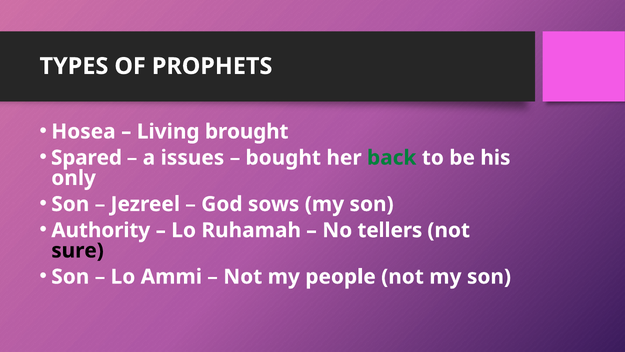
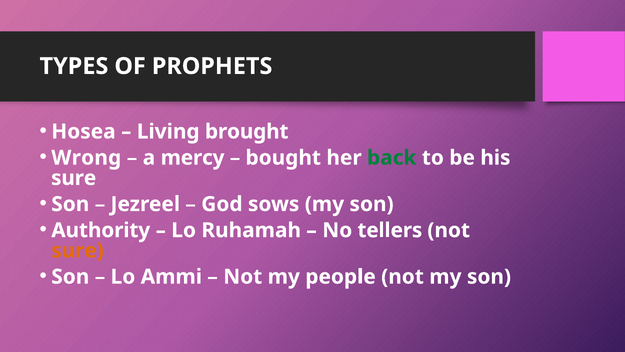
Spared: Spared -> Wrong
issues: issues -> mercy
only at (74, 178): only -> sure
sure at (78, 250) colour: black -> orange
